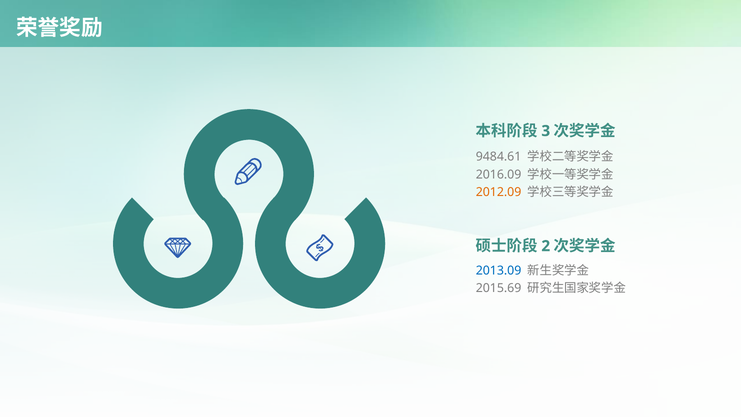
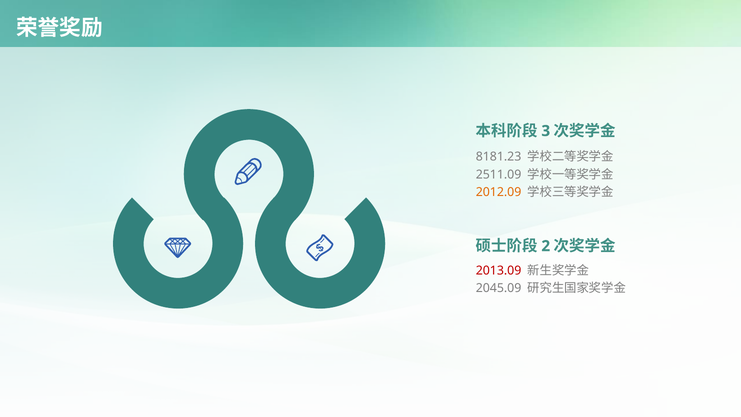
9484.61: 9484.61 -> 8181.23
2016.09: 2016.09 -> 2511.09
2013.09 colour: blue -> red
2015.69: 2015.69 -> 2045.09
